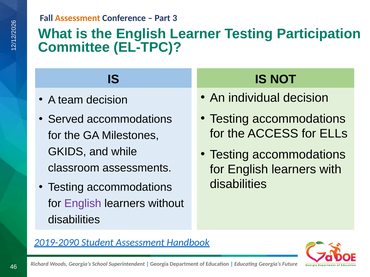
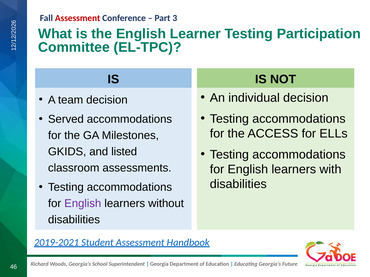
Assessment at (78, 18) colour: orange -> red
while: while -> listed
2019-2090: 2019-2090 -> 2019-2021
